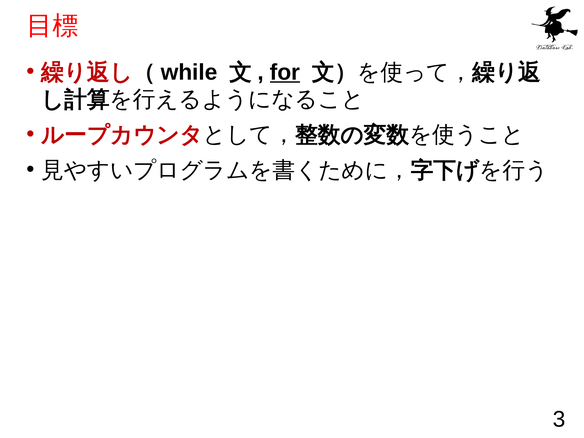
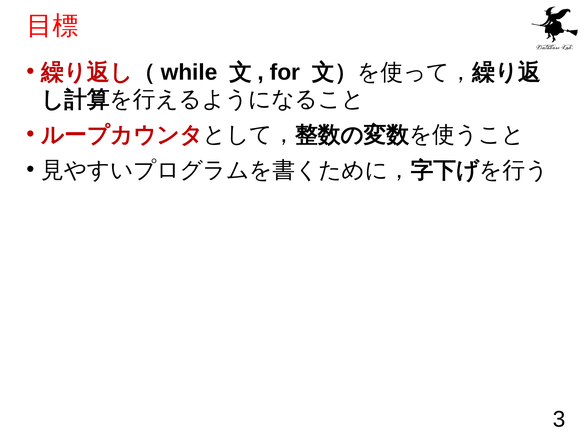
for underline: present -> none
